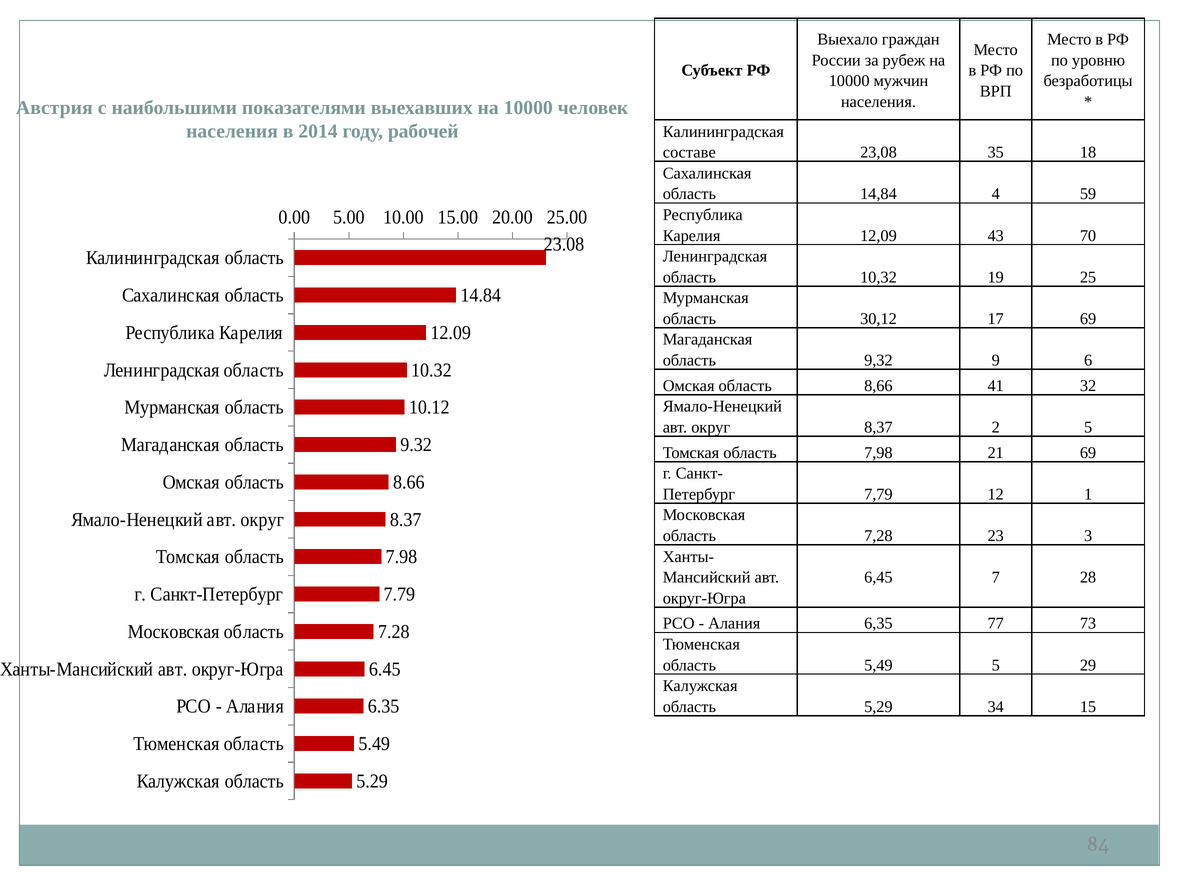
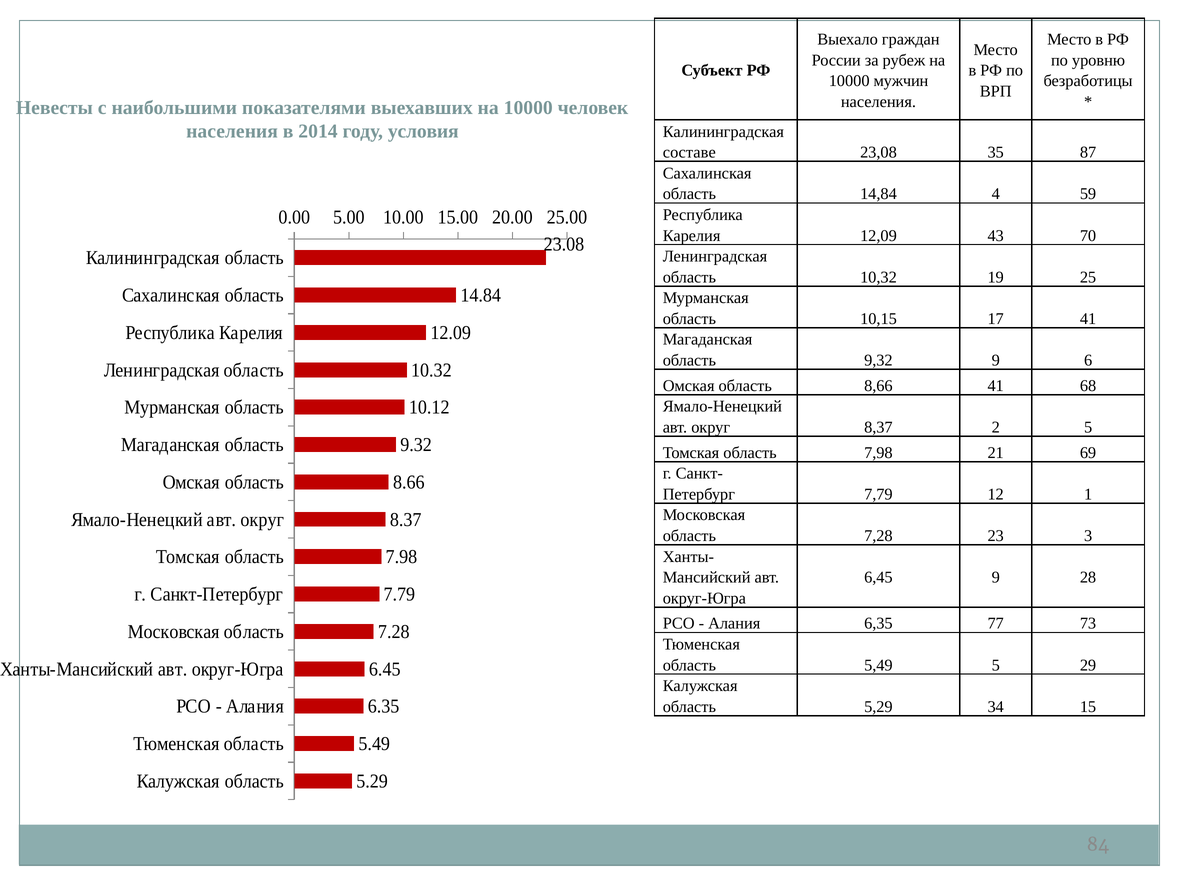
Австрия: Австрия -> Невесты
рабочей: рабочей -> условия
18: 18 -> 87
30,12: 30,12 -> 10,15
17 69: 69 -> 41
32: 32 -> 68
6,45 7: 7 -> 9
